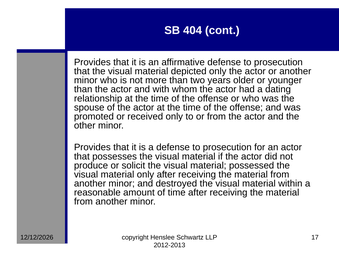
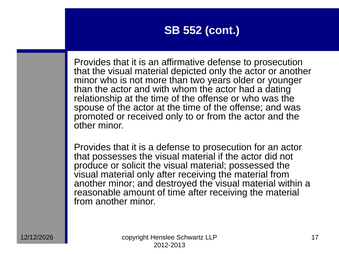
404: 404 -> 552
